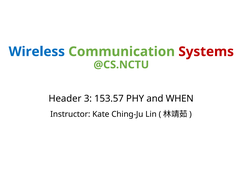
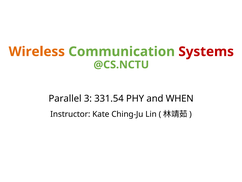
Wireless colour: blue -> orange
Header: Header -> Parallel
153.57: 153.57 -> 331.54
